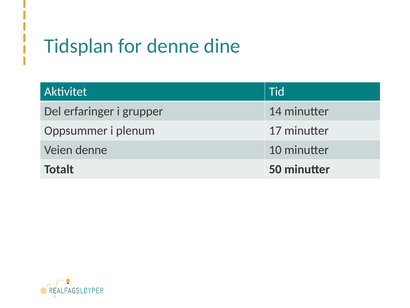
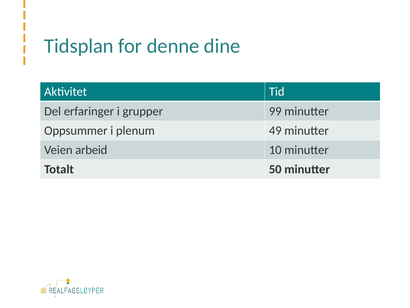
14: 14 -> 99
17: 17 -> 49
Veien denne: denne -> arbeid
